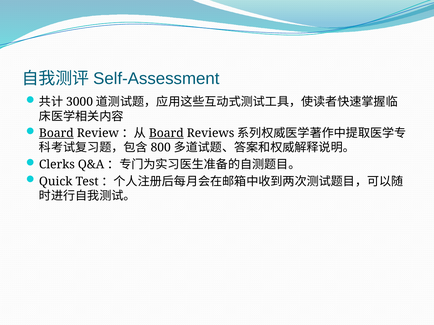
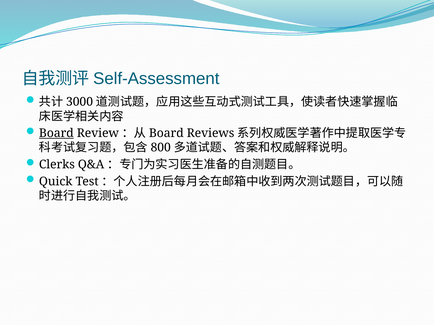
Board at (166, 133) underline: present -> none
